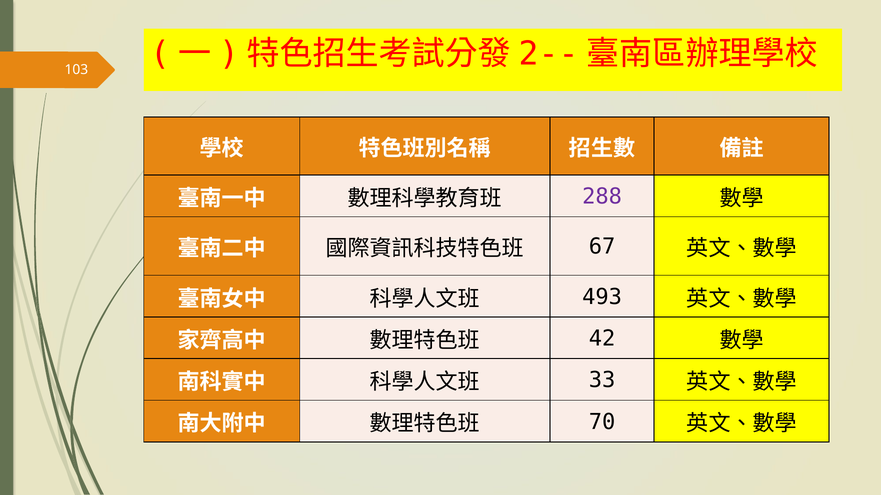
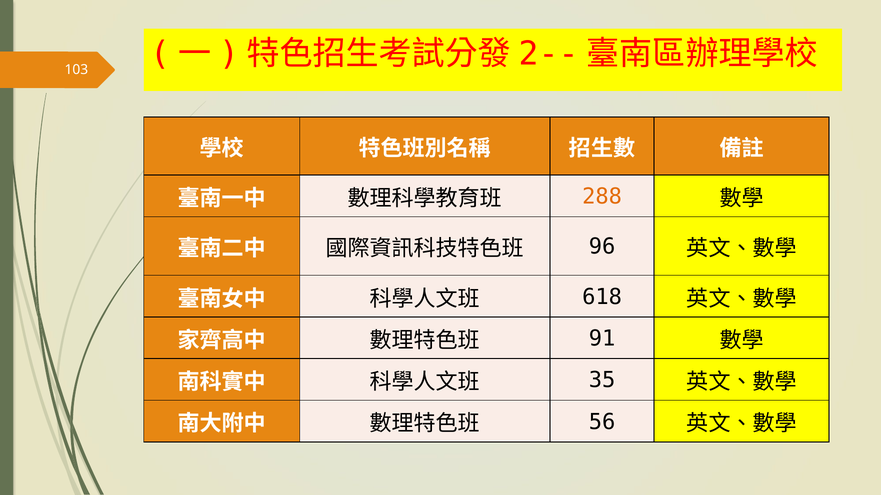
288 colour: purple -> orange
67: 67 -> 96
493: 493 -> 618
42: 42 -> 91
33: 33 -> 35
70: 70 -> 56
